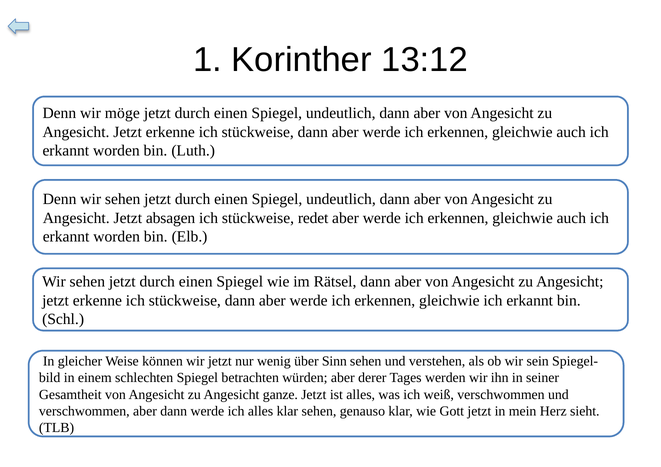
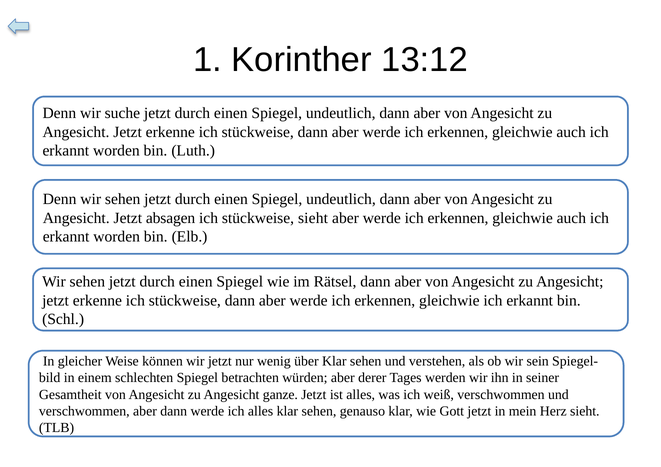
möge: möge -> suche
stückweise redet: redet -> sieht
über Sinn: Sinn -> Klar
